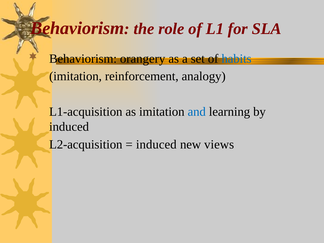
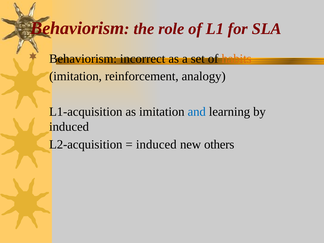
orangery: orangery -> incorrect
habits colour: blue -> orange
views: views -> others
